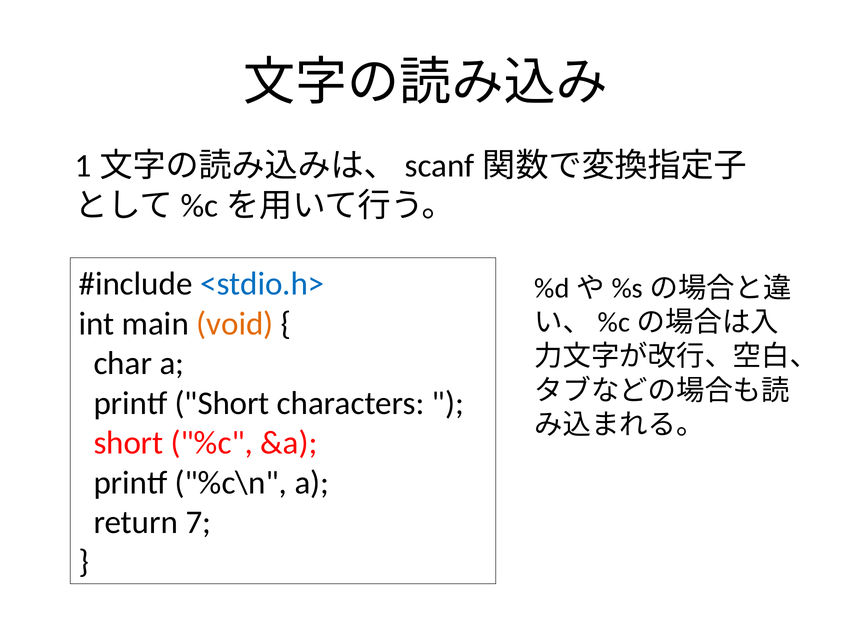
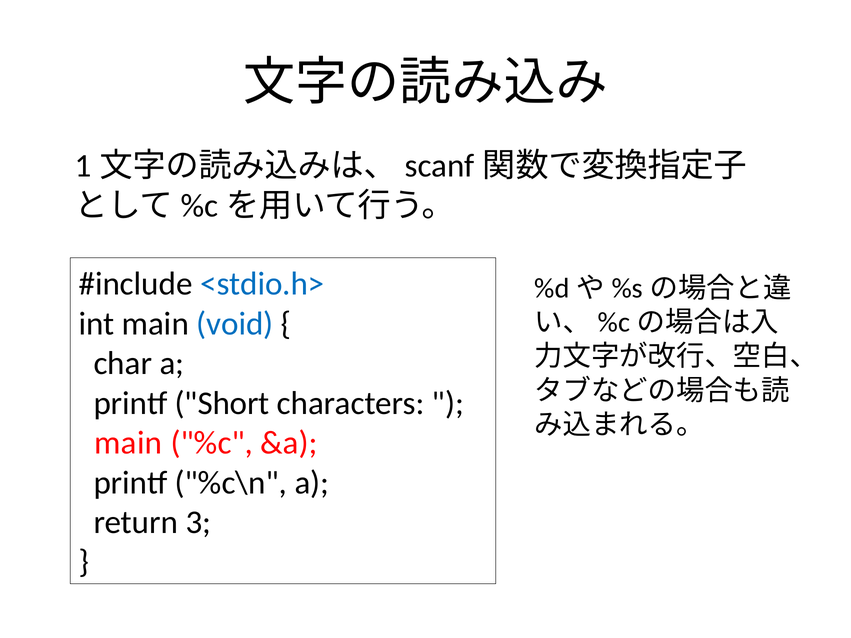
void colour: orange -> blue
short at (128, 443): short -> main
7: 7 -> 3
